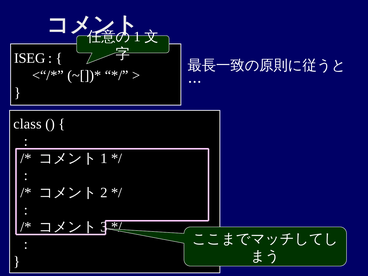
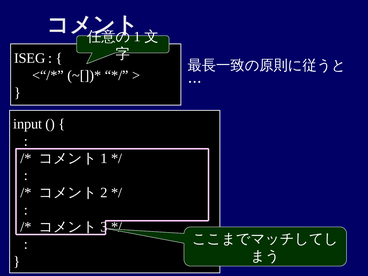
class: class -> input
